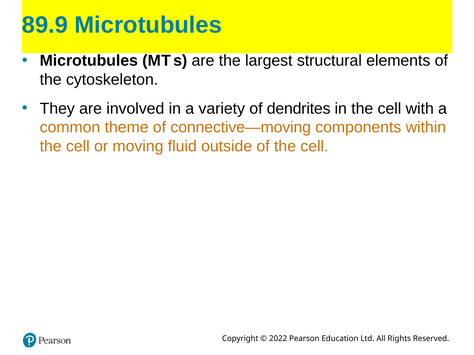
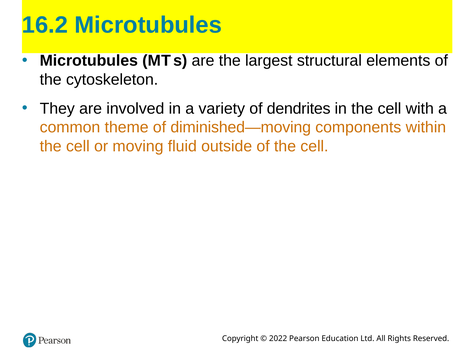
89.9: 89.9 -> 16.2
connective—moving: connective—moving -> diminished—moving
